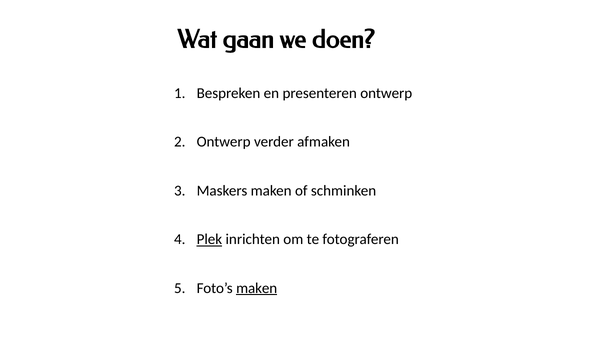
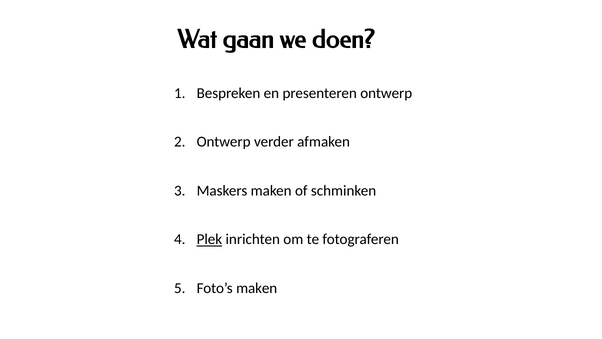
maken at (257, 288) underline: present -> none
